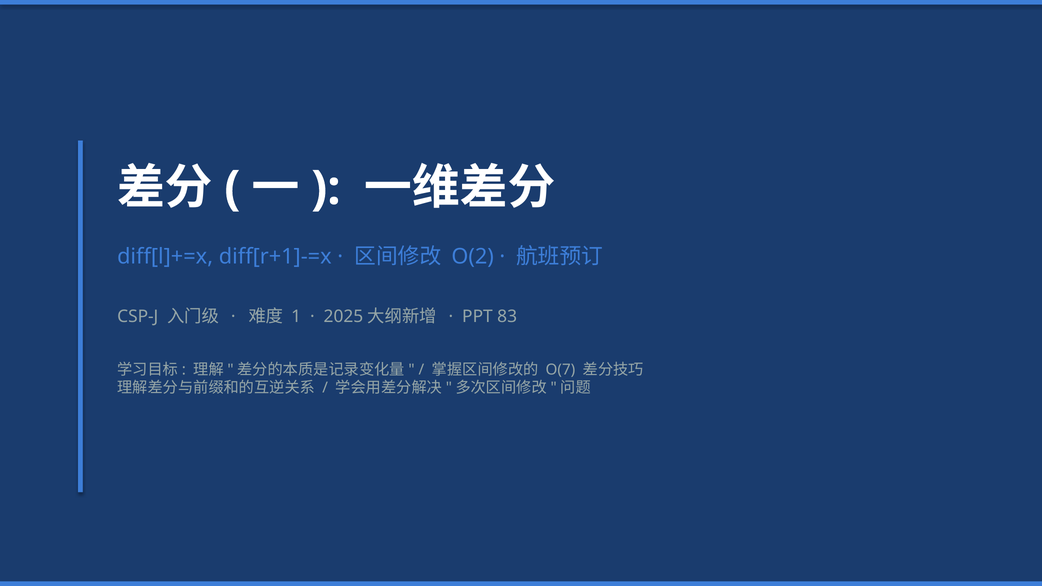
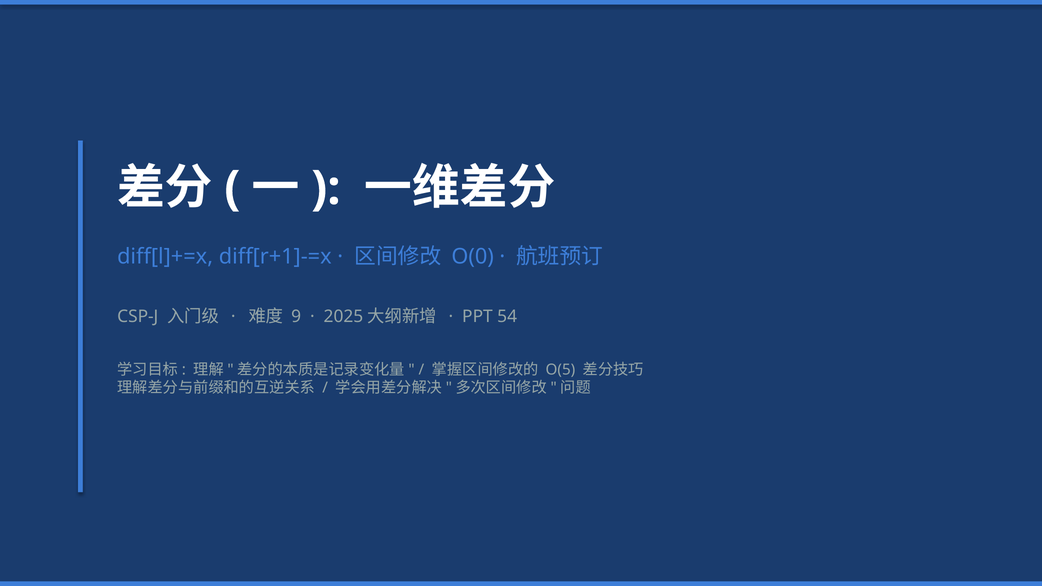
O(2: O(2 -> O(0
1: 1 -> 9
83: 83 -> 54
O(7: O(7 -> O(5
